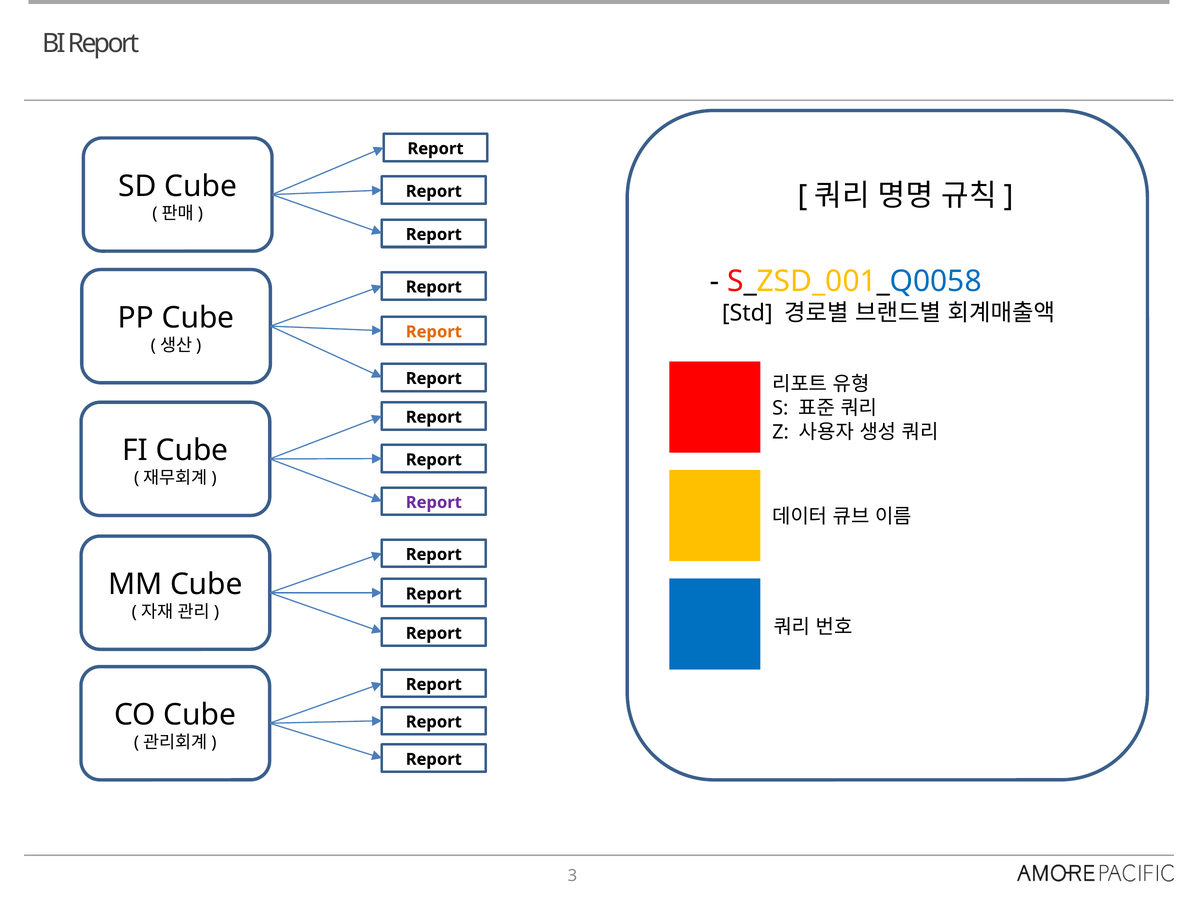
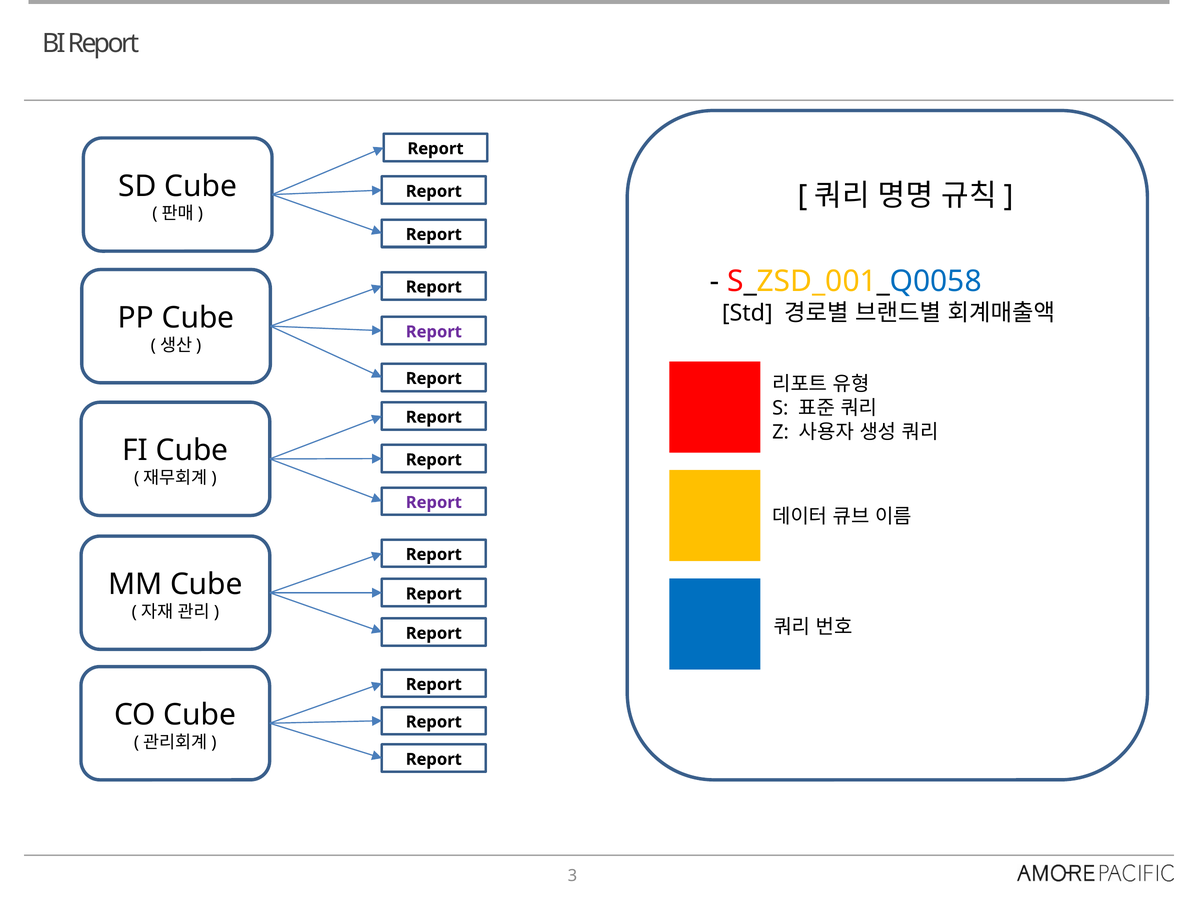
Report at (434, 332) colour: orange -> purple
